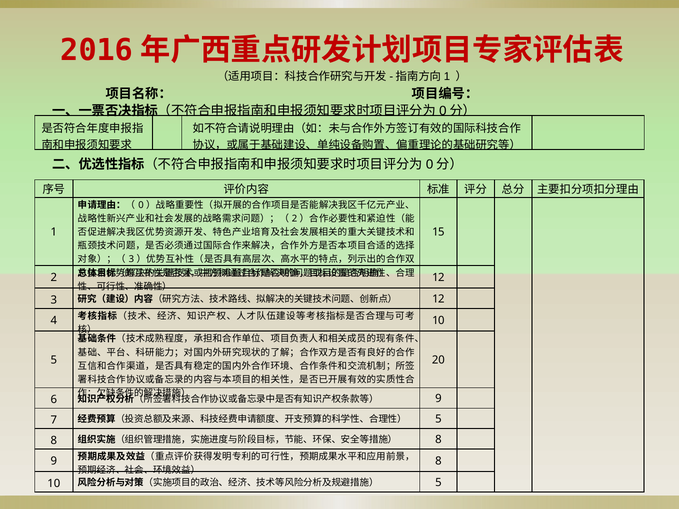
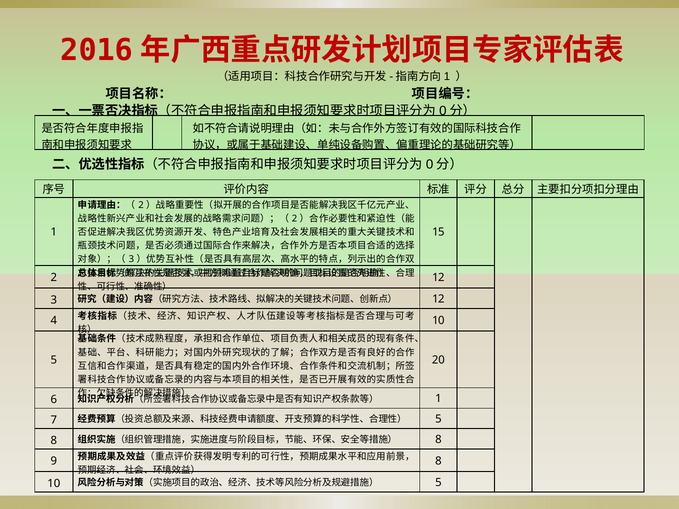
0 at (141, 205): 0 -> 2
9 at (438, 399): 9 -> 1
